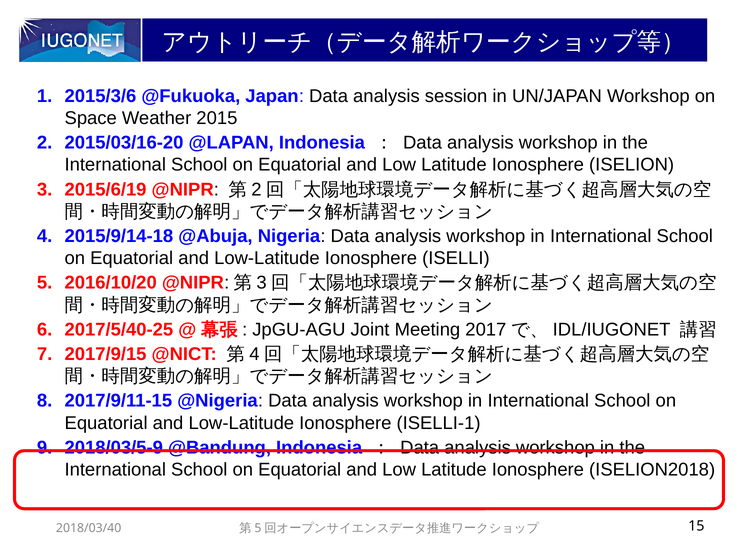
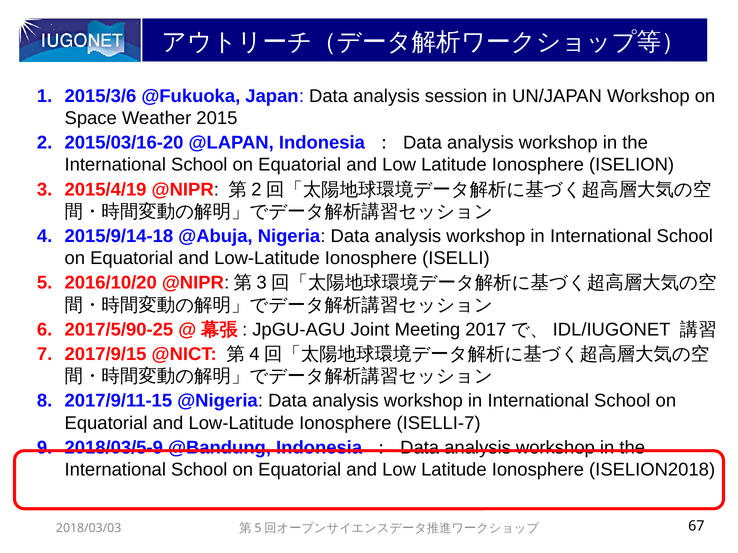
2015/6/19: 2015/6/19 -> 2015/4/19
2017/5/40-25: 2017/5/40-25 -> 2017/5/90-25
ISELLI-1: ISELLI-1 -> ISELLI-7
2018/03/40: 2018/03/40 -> 2018/03/03
15: 15 -> 67
